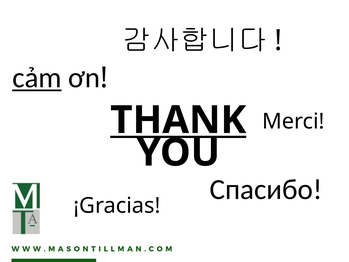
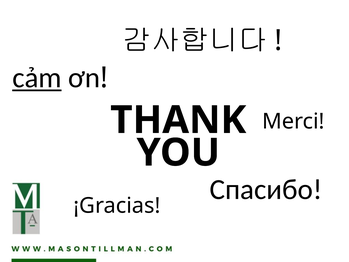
THANK underline: present -> none
